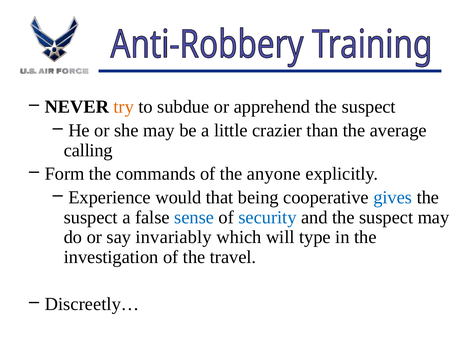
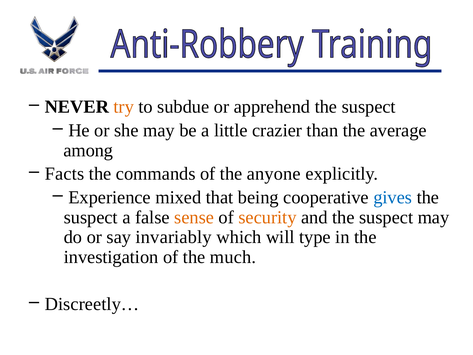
calling: calling -> among
Form: Form -> Facts
would: would -> mixed
sense colour: blue -> orange
security colour: blue -> orange
travel: travel -> much
